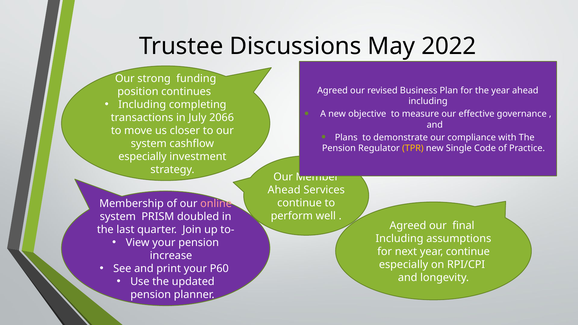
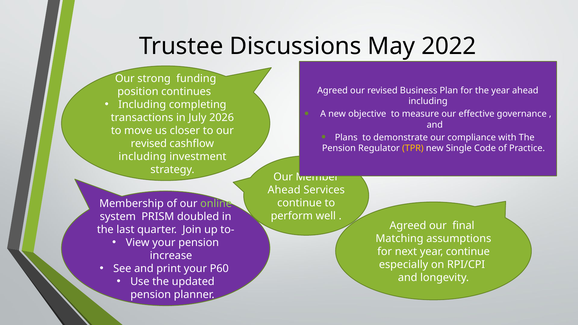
2066: 2066 -> 2026
system at (149, 144): system -> revised
especially at (143, 157): especially -> including
online colour: pink -> light green
Including at (400, 239): Including -> Matching
